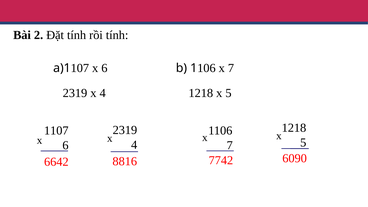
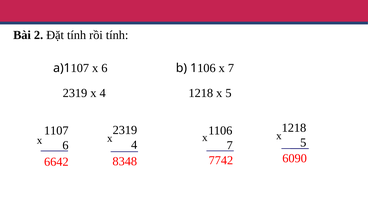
8816: 8816 -> 8348
